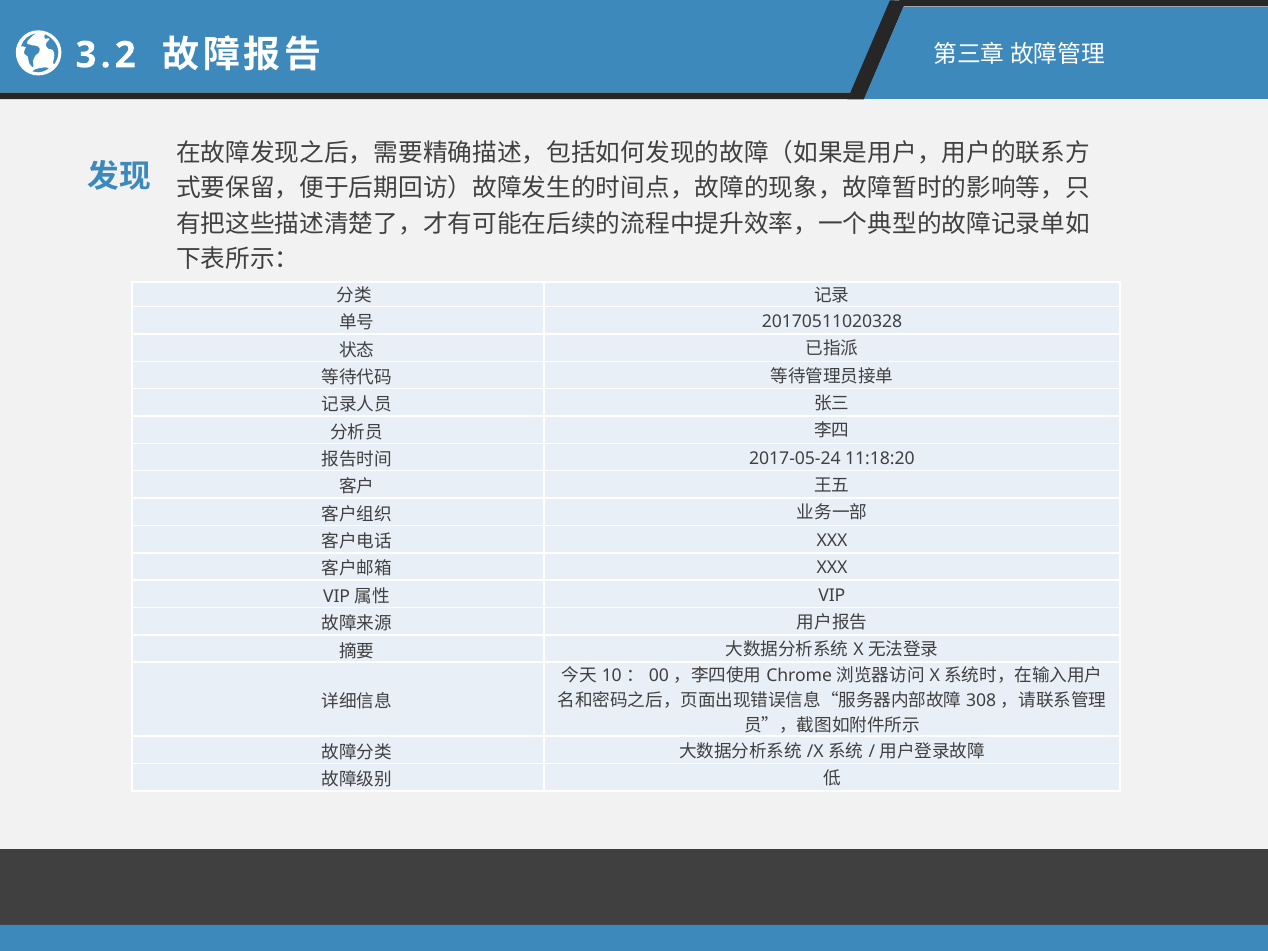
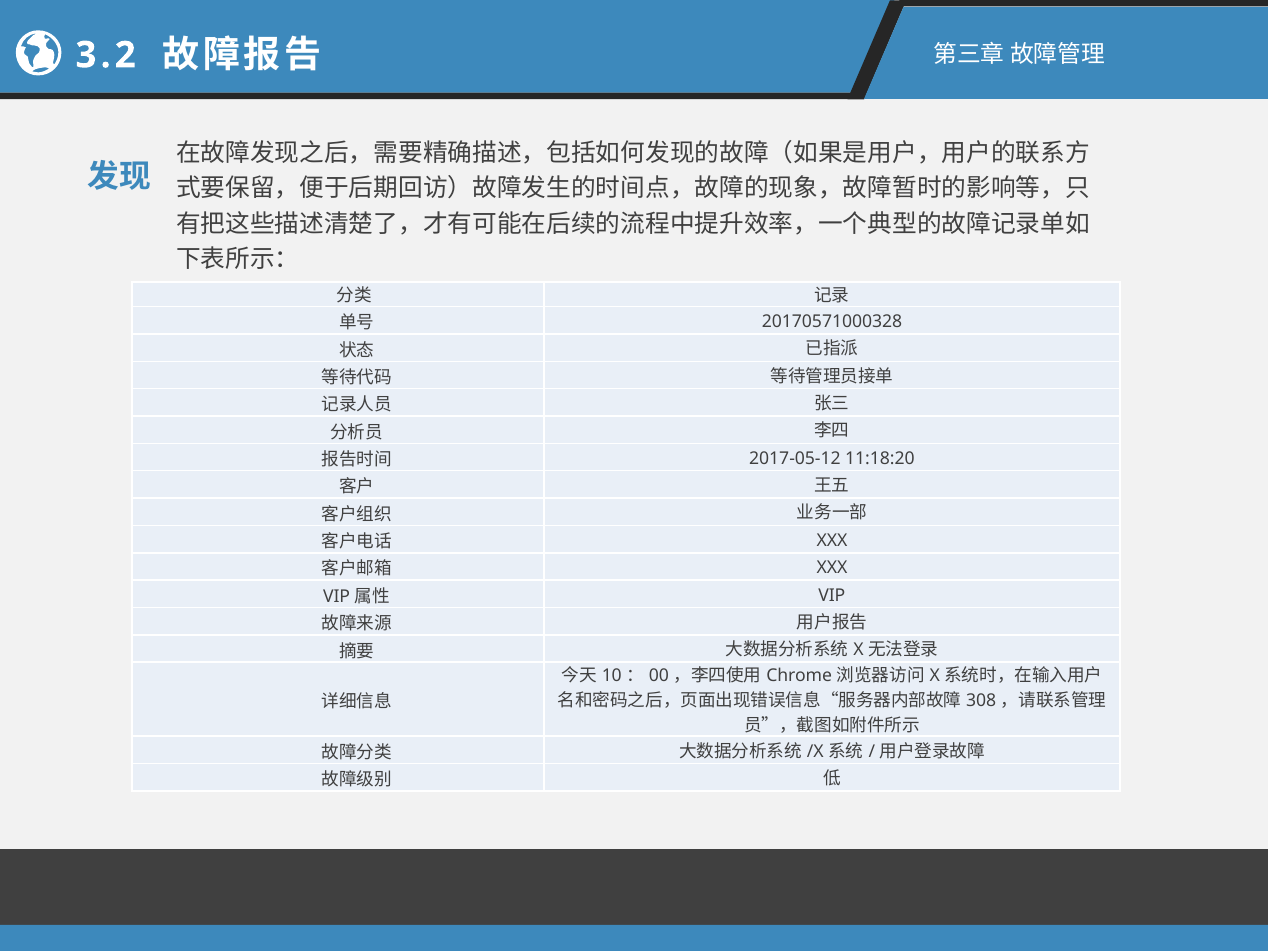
20170511020328: 20170511020328 -> 20170571000328
2017-05-24: 2017-05-24 -> 2017-05-12
